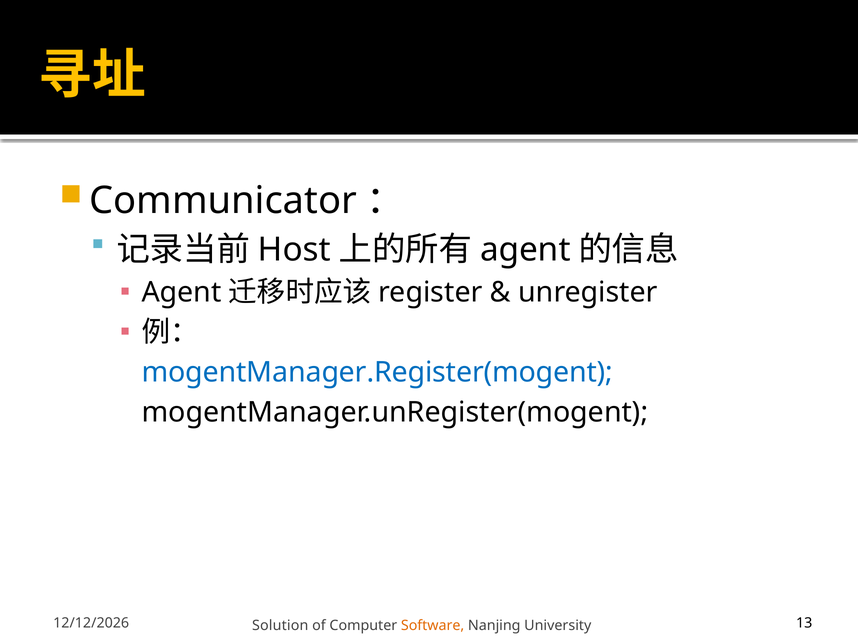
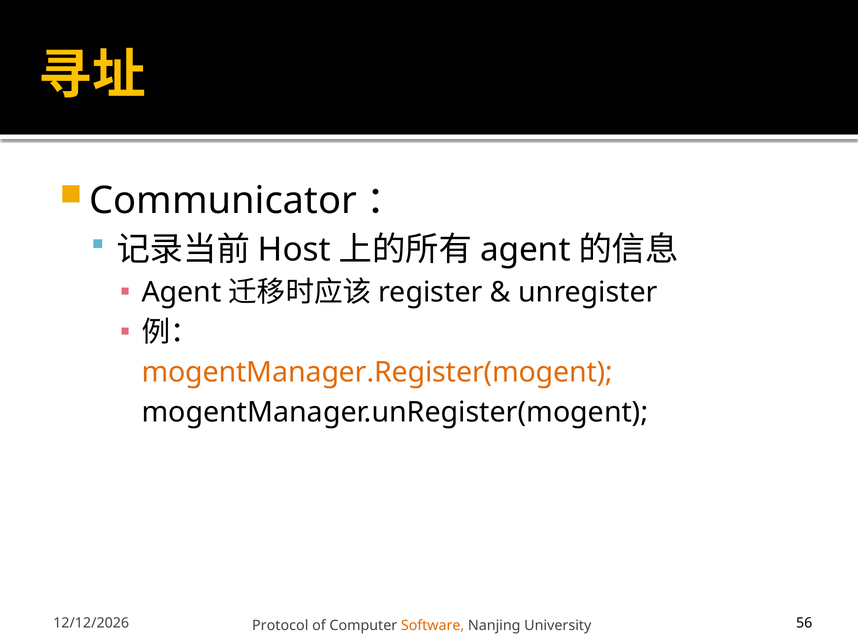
mogentManager.Register(mogent colour: blue -> orange
Solution: Solution -> Protocol
13: 13 -> 56
